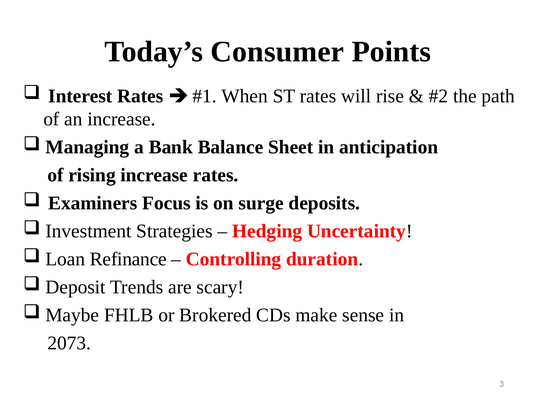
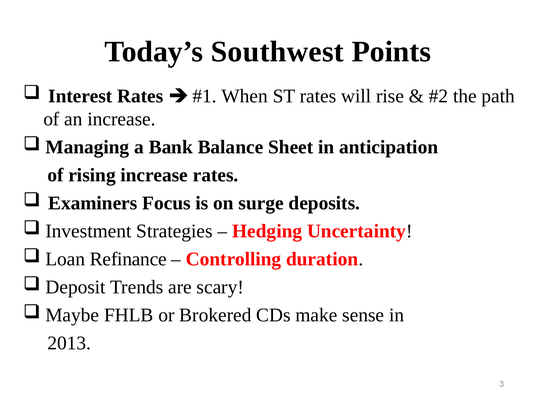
Consumer: Consumer -> Southwest
2073: 2073 -> 2013
